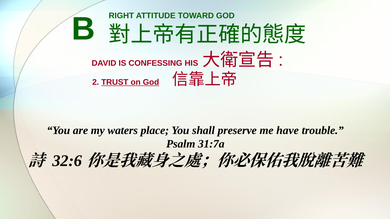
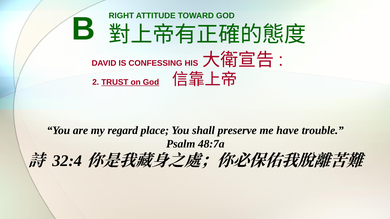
waters: waters -> regard
31:7a: 31:7a -> 48:7a
32:6: 32:6 -> 32:4
